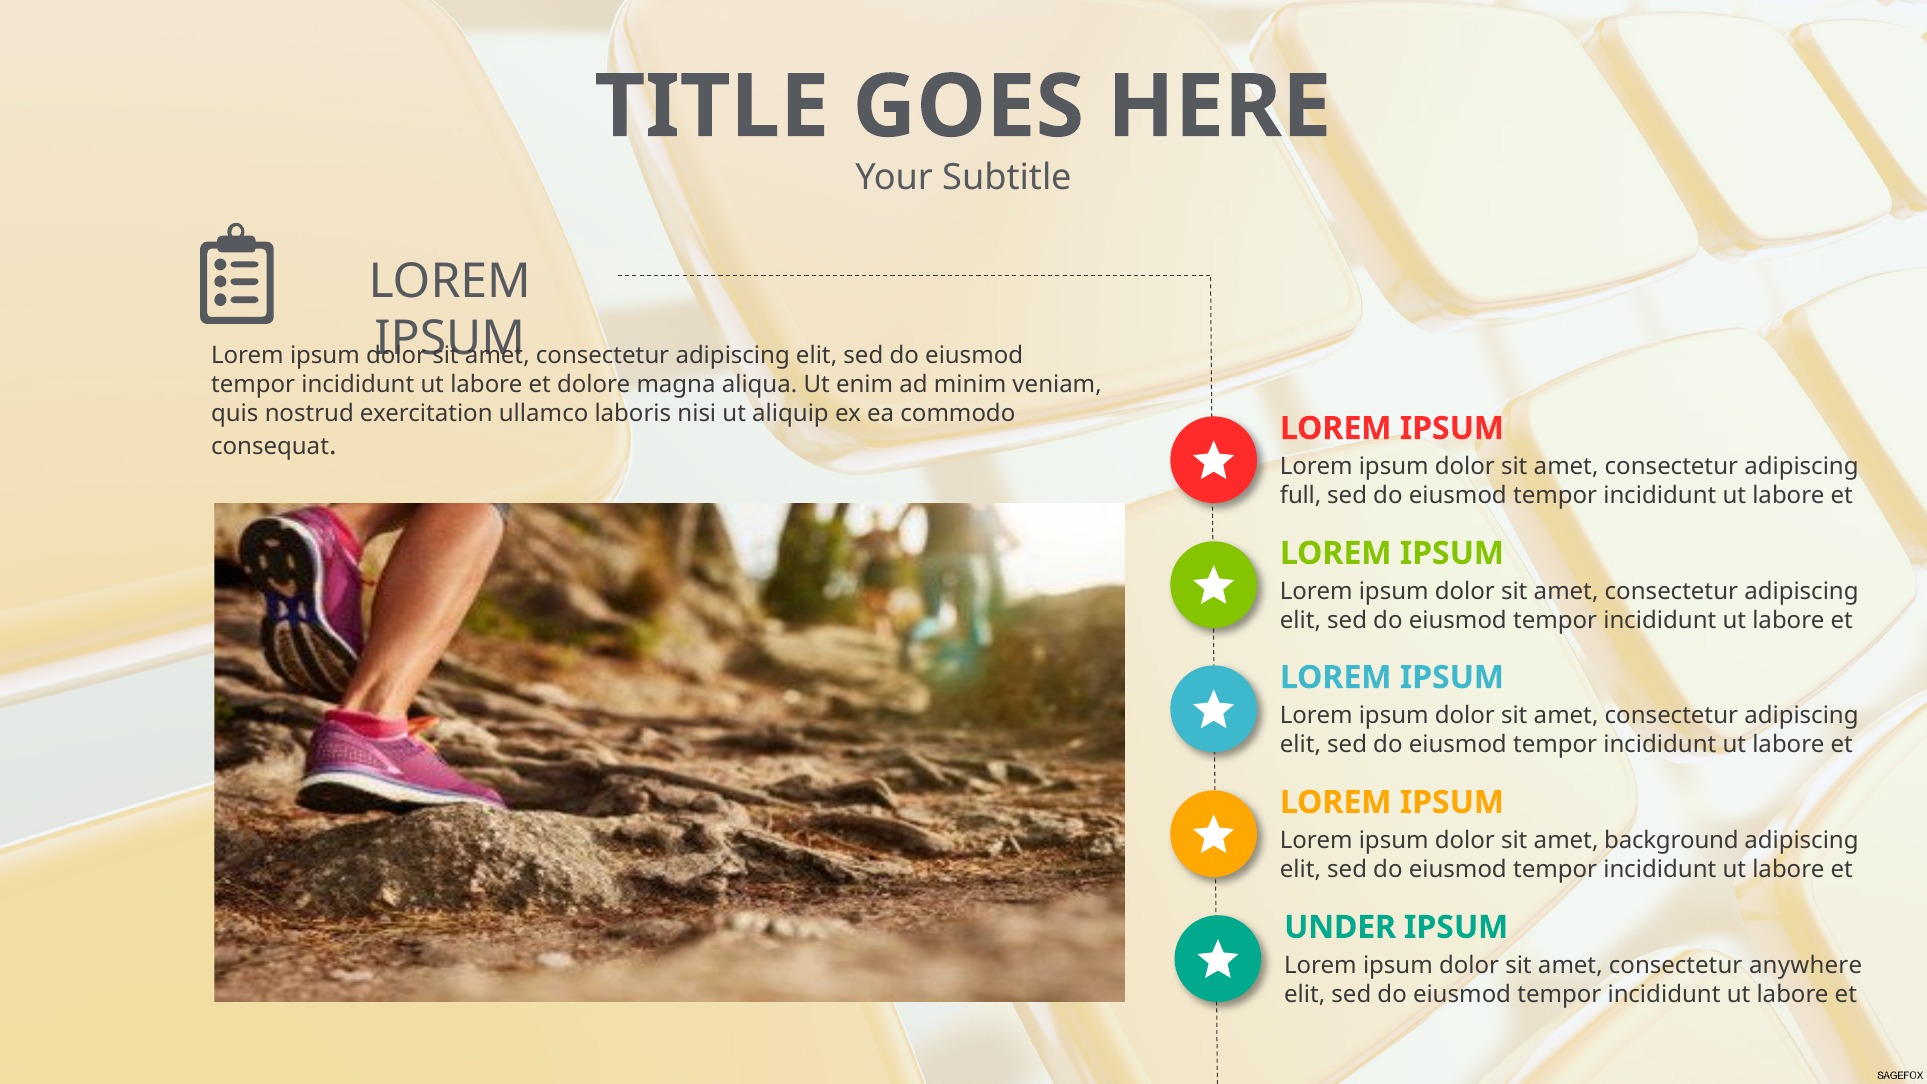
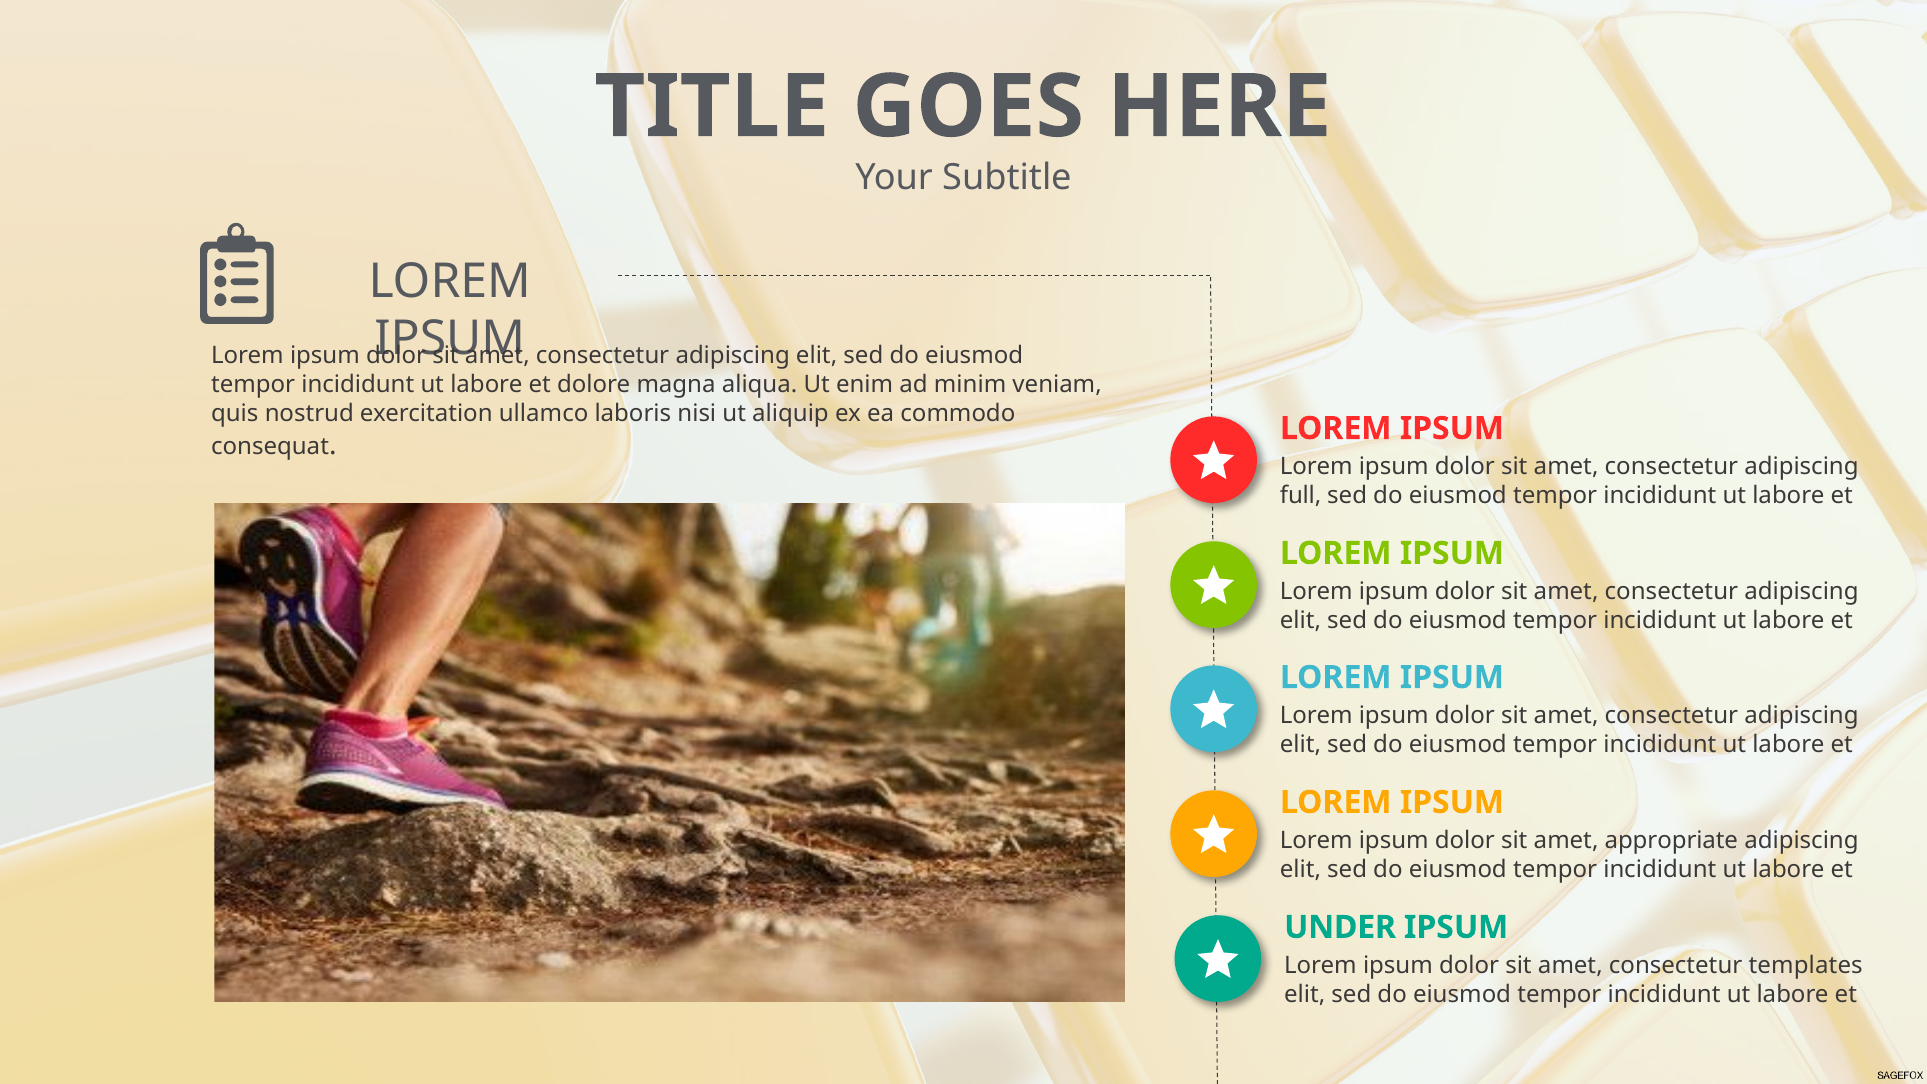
background: background -> appropriate
anywhere: anywhere -> templates
